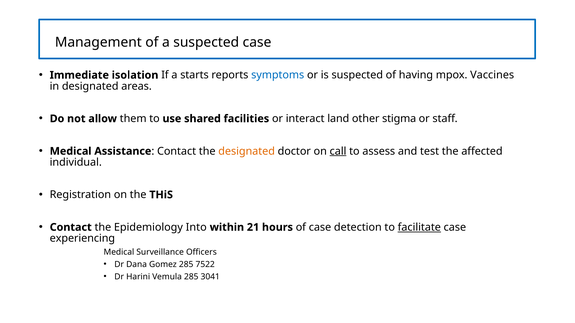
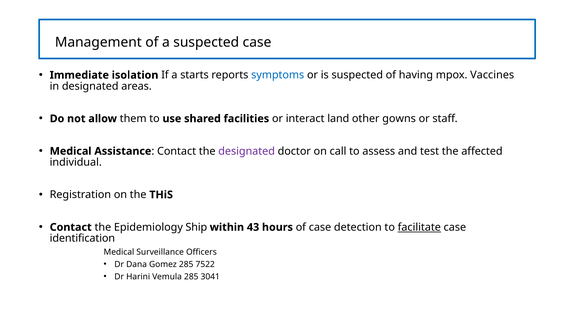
stigma: stigma -> gowns
designated at (247, 151) colour: orange -> purple
call underline: present -> none
Into: Into -> Ship
21: 21 -> 43
experiencing: experiencing -> identification
